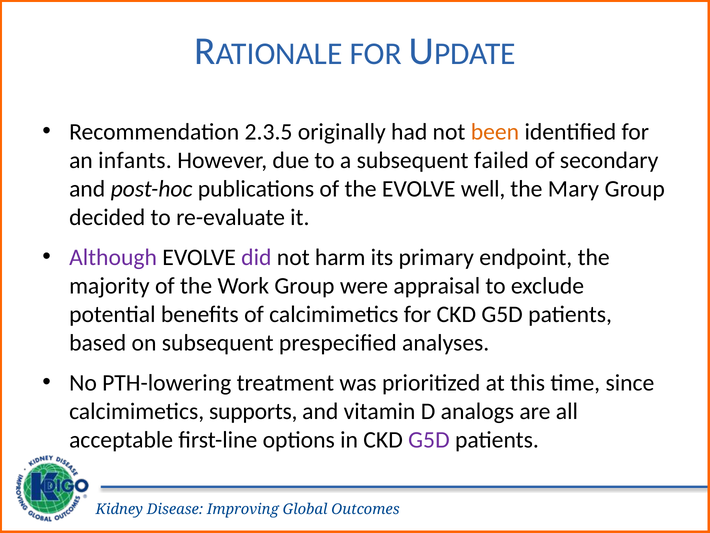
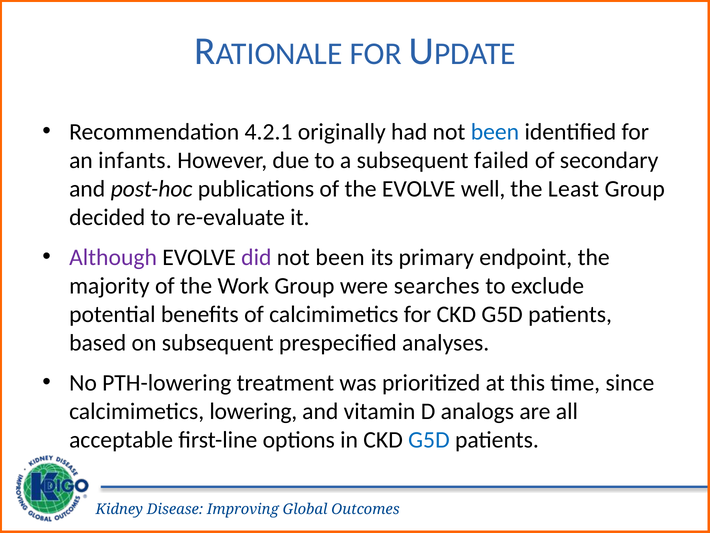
2.3.5: 2.3.5 -> 4.2.1
been at (495, 132) colour: orange -> blue
Mary: Mary -> Least
harm at (340, 257): harm -> been
appraisal: appraisal -> searches
supports: supports -> lowering
G5D at (429, 439) colour: purple -> blue
